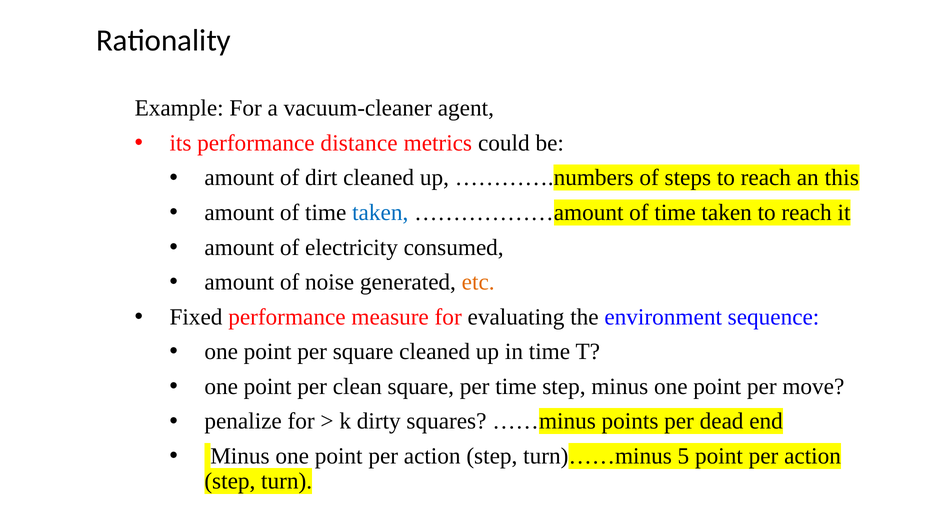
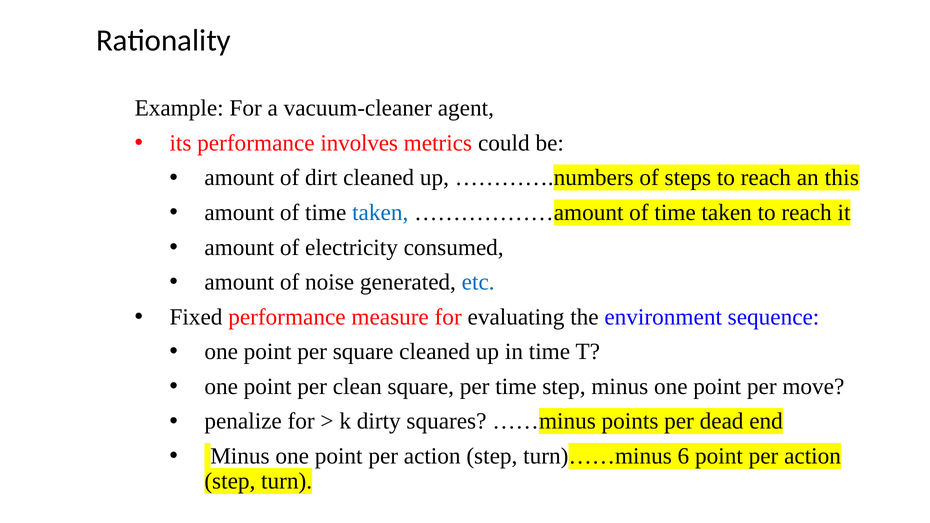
distance: distance -> involves
etc colour: orange -> blue
5: 5 -> 6
